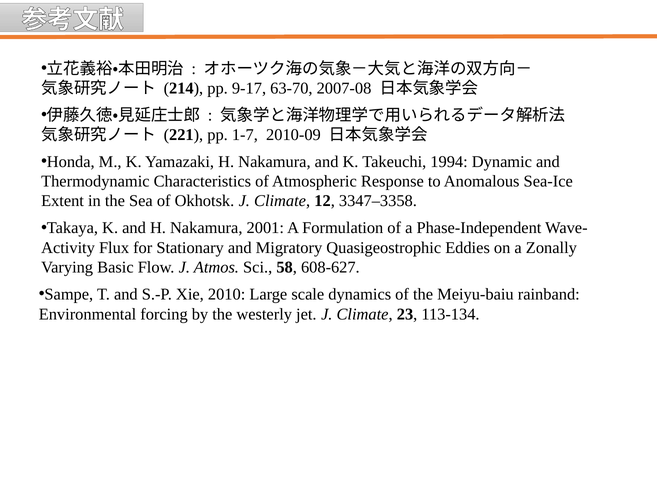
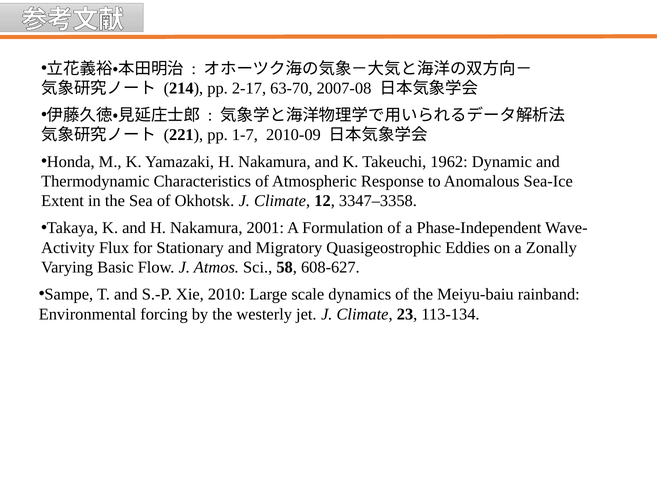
9-17: 9-17 -> 2-17
1994: 1994 -> 1962
